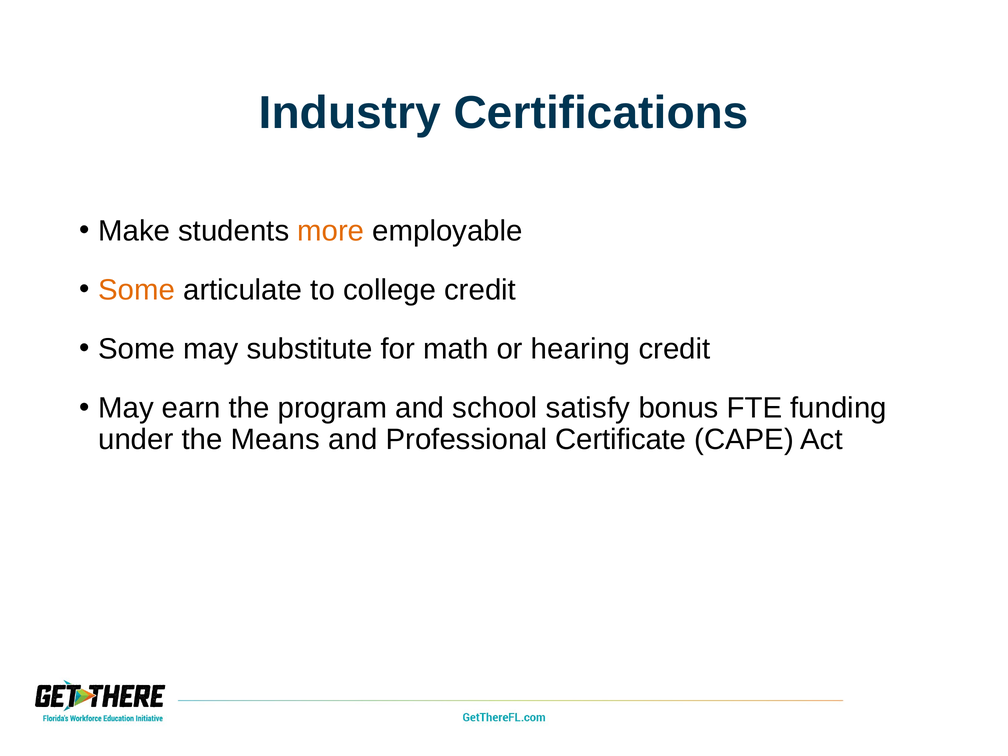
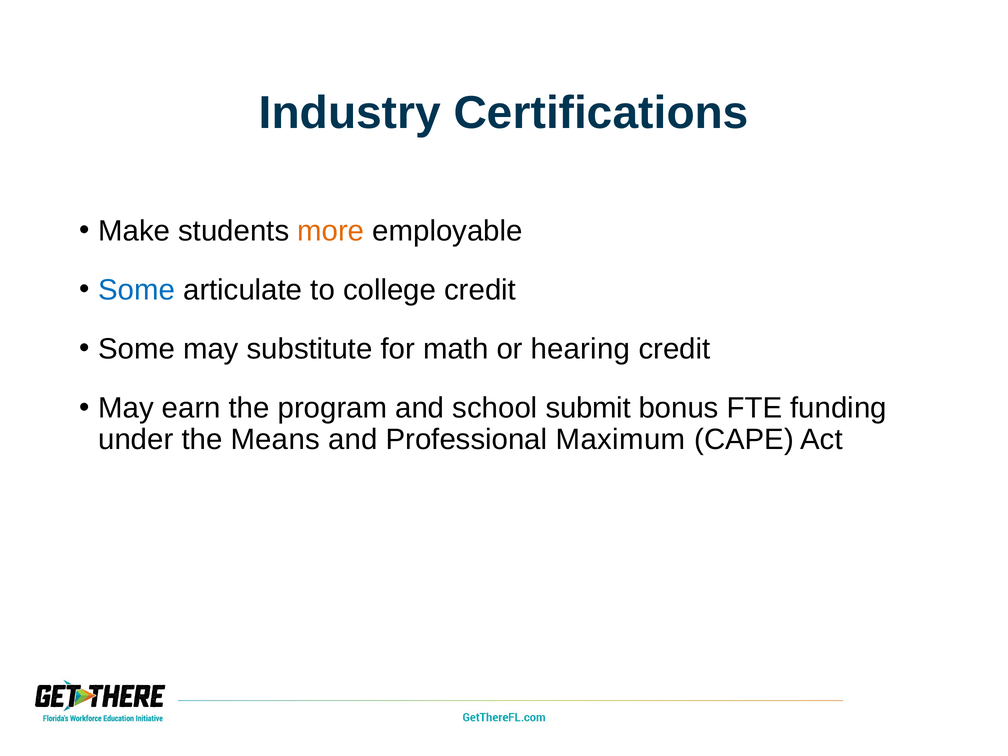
Some at (137, 290) colour: orange -> blue
satisfy: satisfy -> submit
Certificate: Certificate -> Maximum
